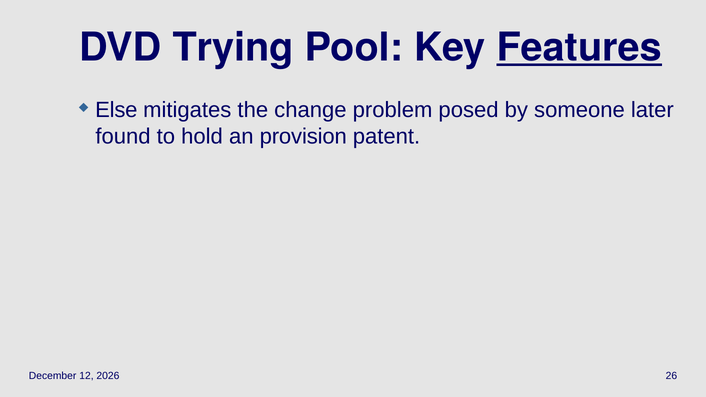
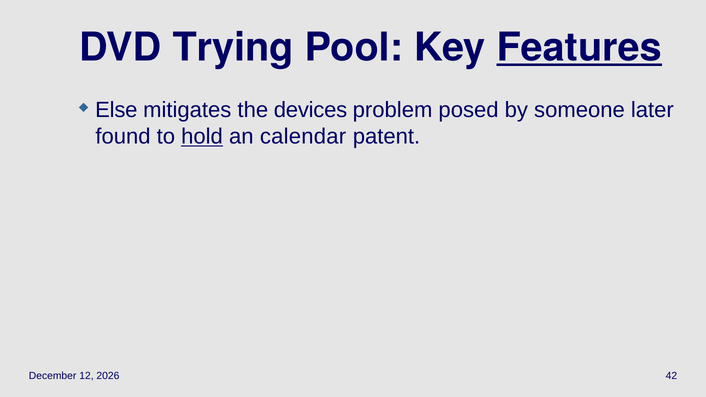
change: change -> devices
hold underline: none -> present
provision: provision -> calendar
26: 26 -> 42
